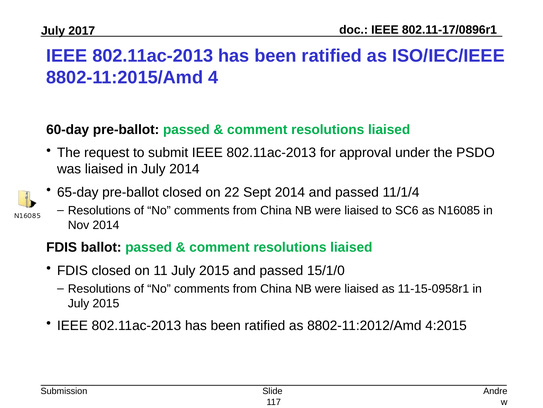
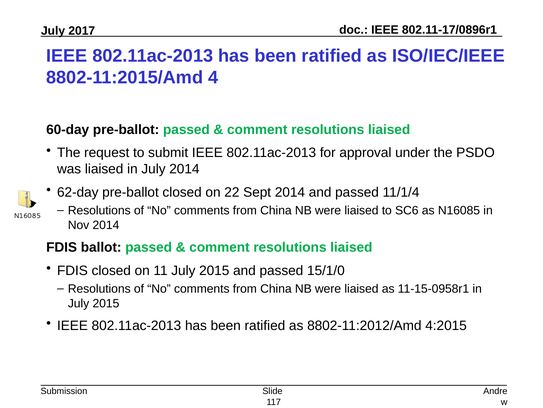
65-day: 65-day -> 62-day
